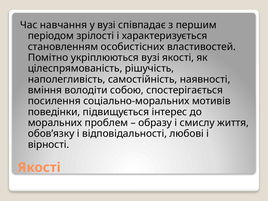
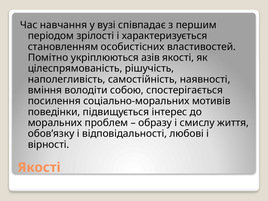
укріплюються вузі: вузі -> азів
